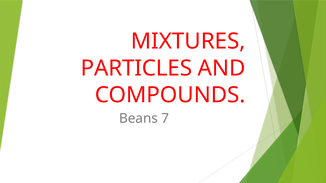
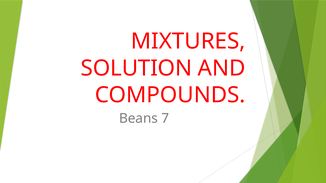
PARTICLES: PARTICLES -> SOLUTION
